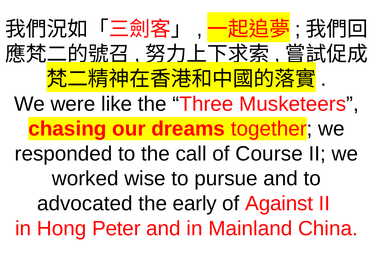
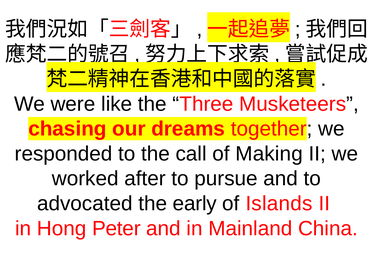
Course: Course -> Making
wise: wise -> after
Against: Against -> Islands
